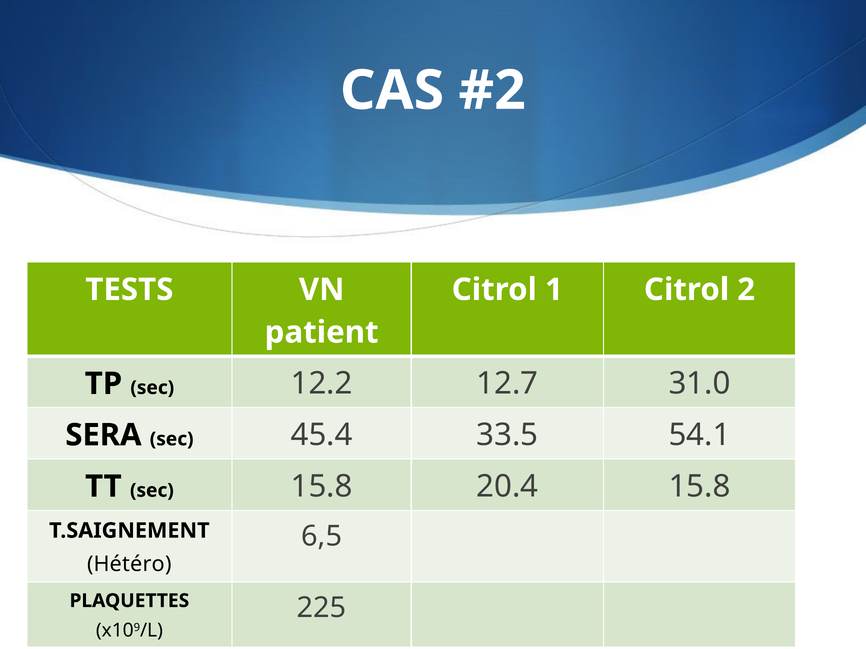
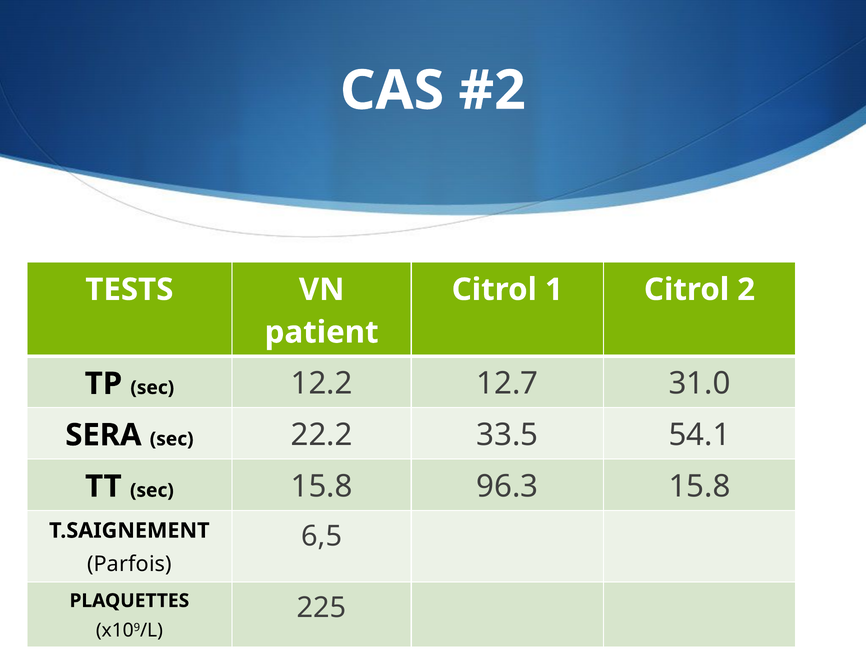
45.4: 45.4 -> 22.2
20.4: 20.4 -> 96.3
Hétéro: Hétéro -> Parfois
